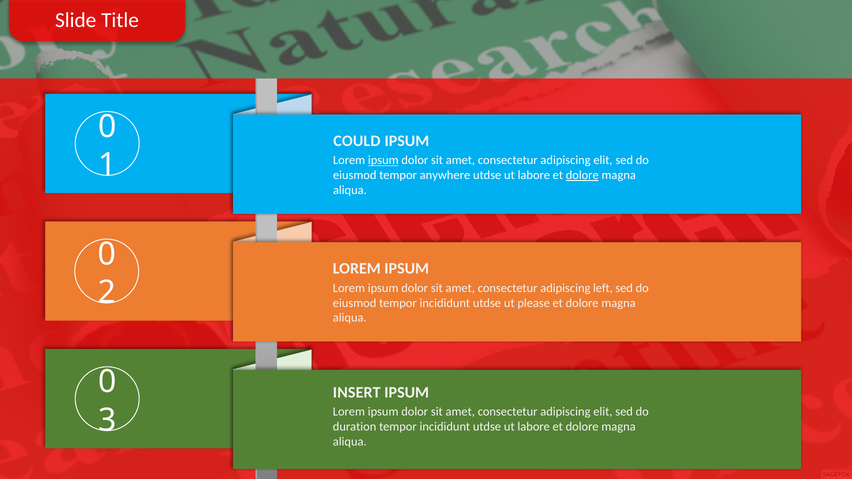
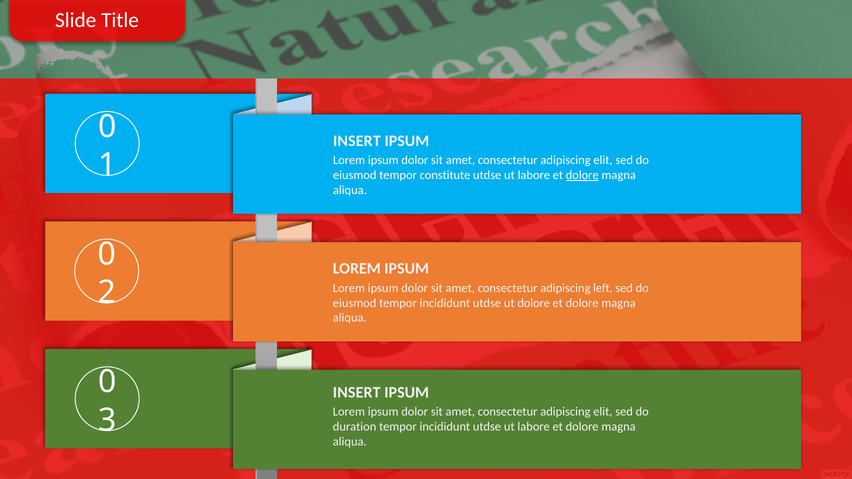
COULD at (357, 141): COULD -> INSERT
ipsum at (383, 160) underline: present -> none
anywhere: anywhere -> constitute
ut please: please -> dolore
